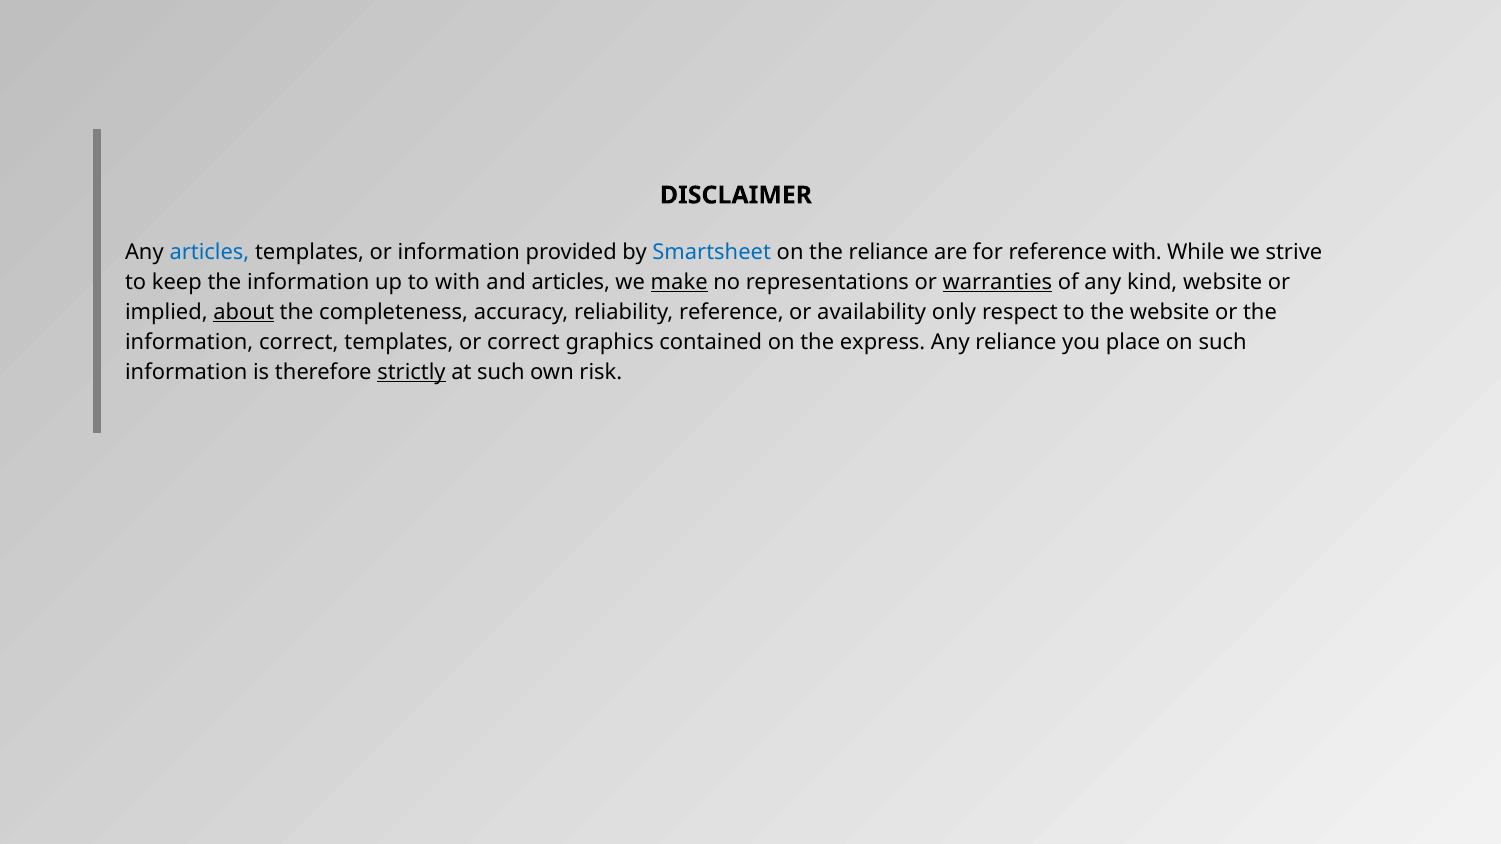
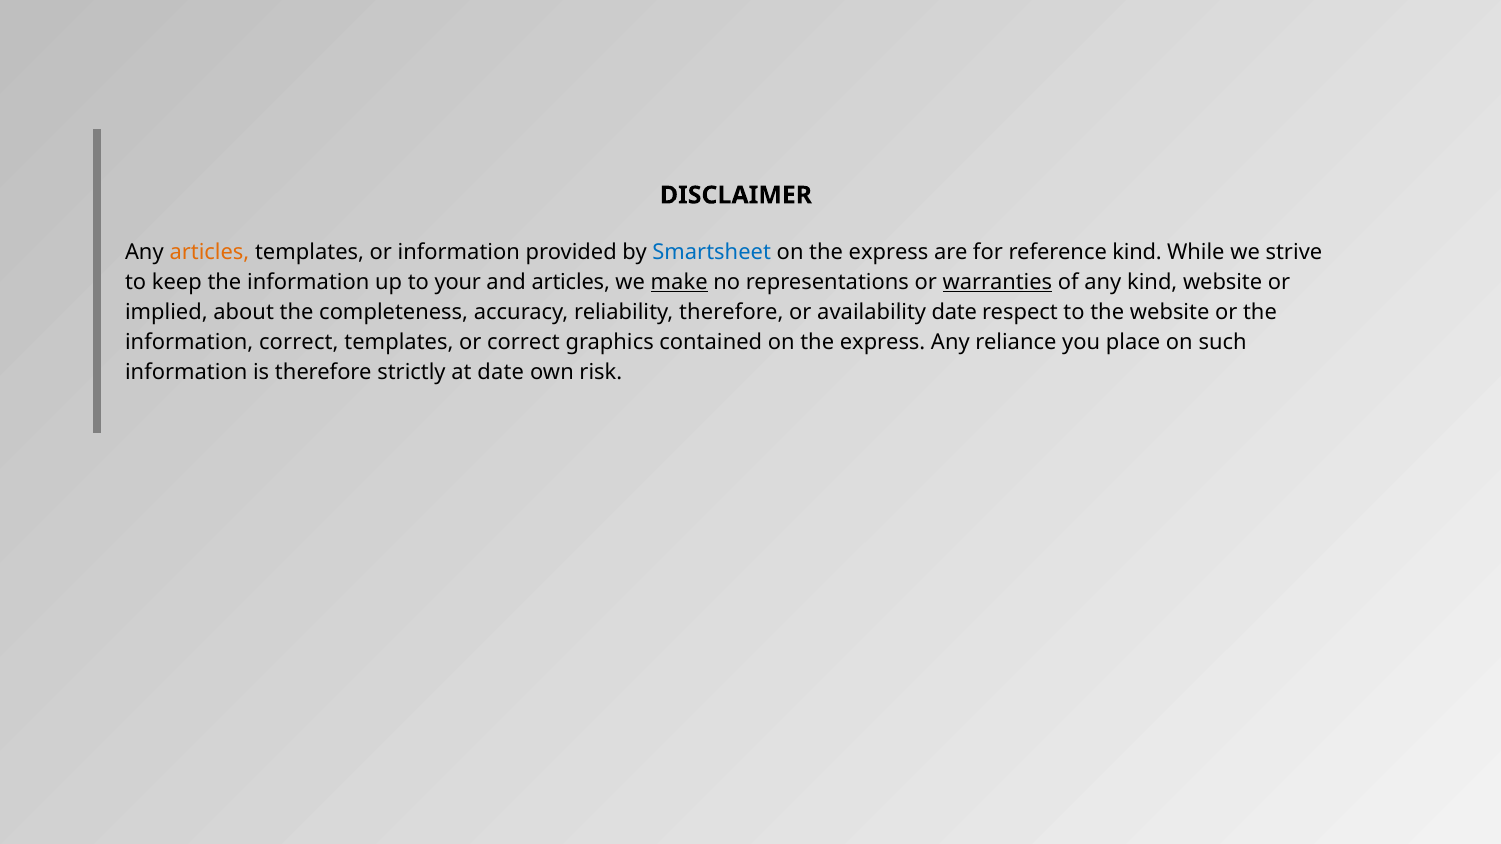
articles at (209, 253) colour: blue -> orange
reliance at (889, 253): reliance -> express
reference with: with -> kind
to with: with -> your
about underline: present -> none
reliability reference: reference -> therefore
availability only: only -> date
strictly underline: present -> none
at such: such -> date
